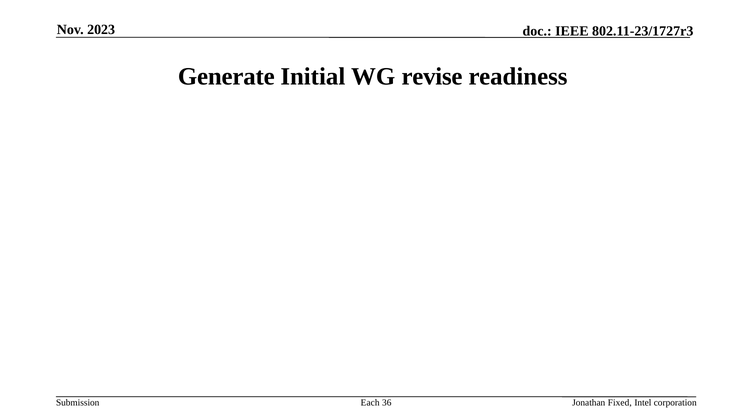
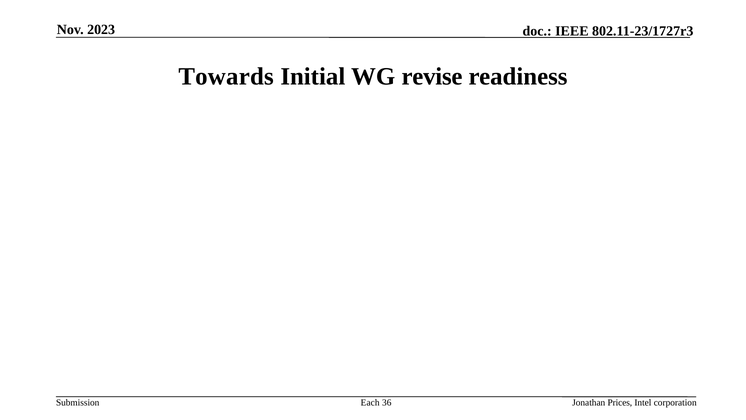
Generate: Generate -> Towards
Fixed: Fixed -> Prices
